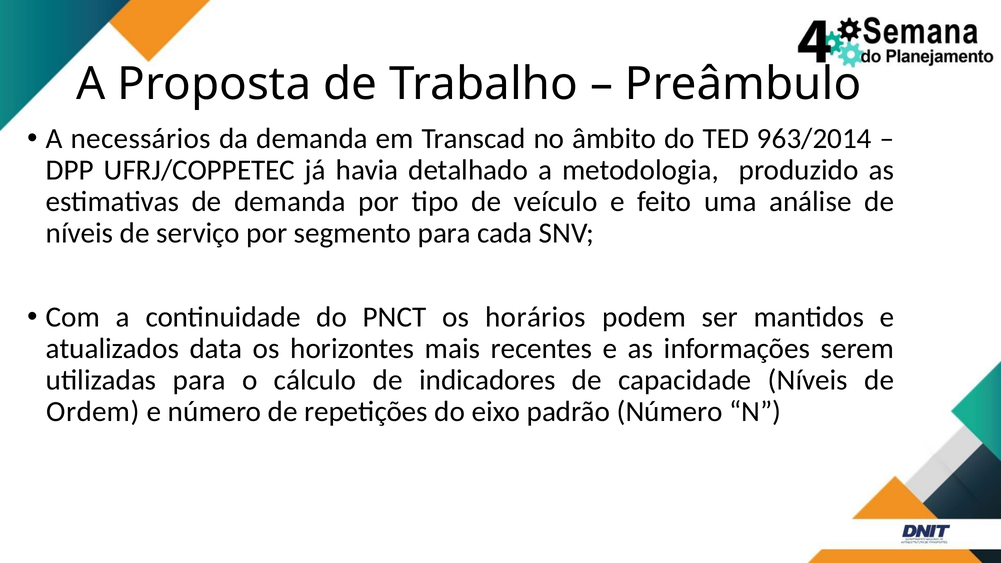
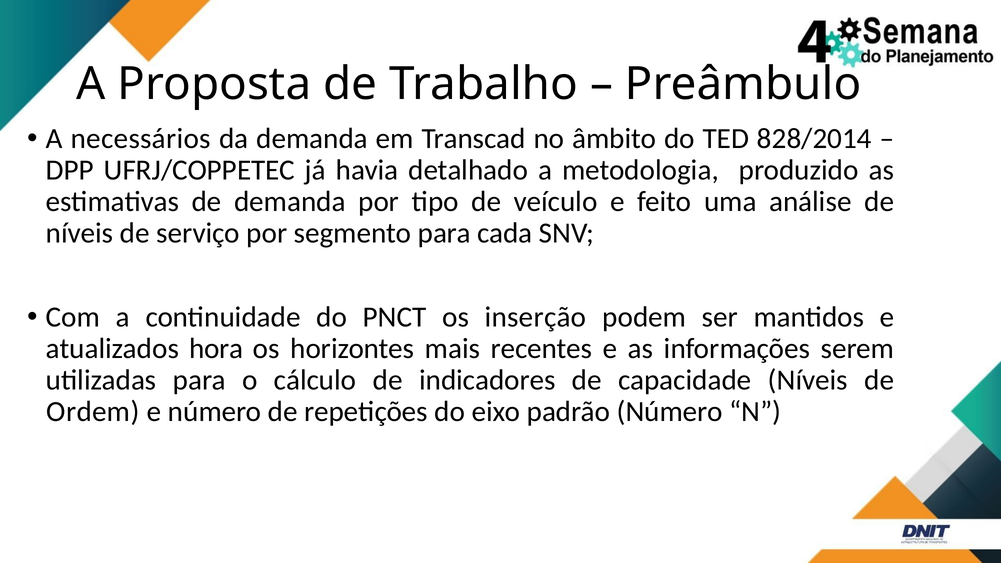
963/2014: 963/2014 -> 828/2014
horários: horários -> inserção
data: data -> hora
